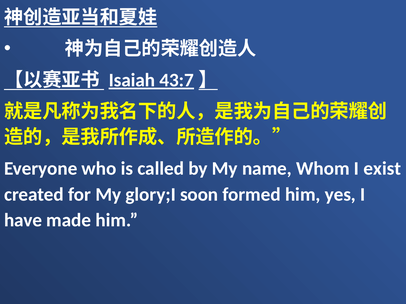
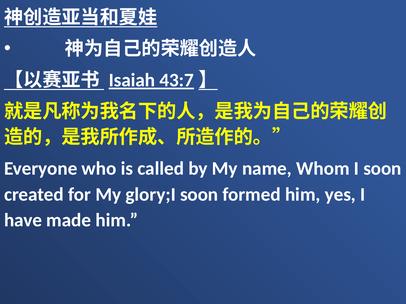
I exist: exist -> soon
